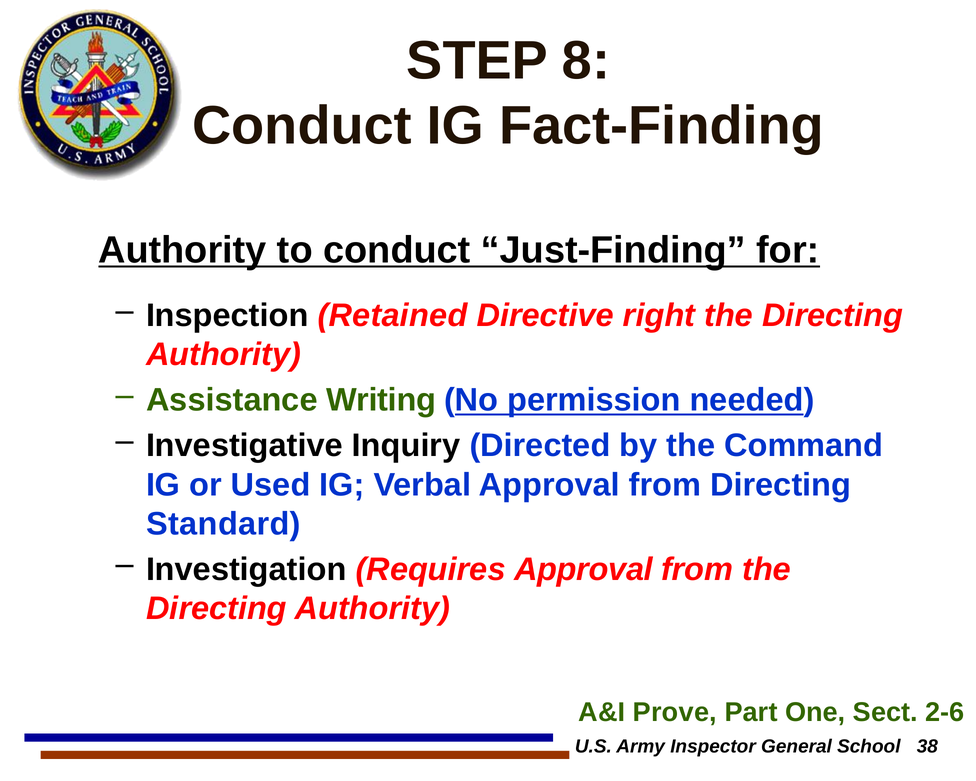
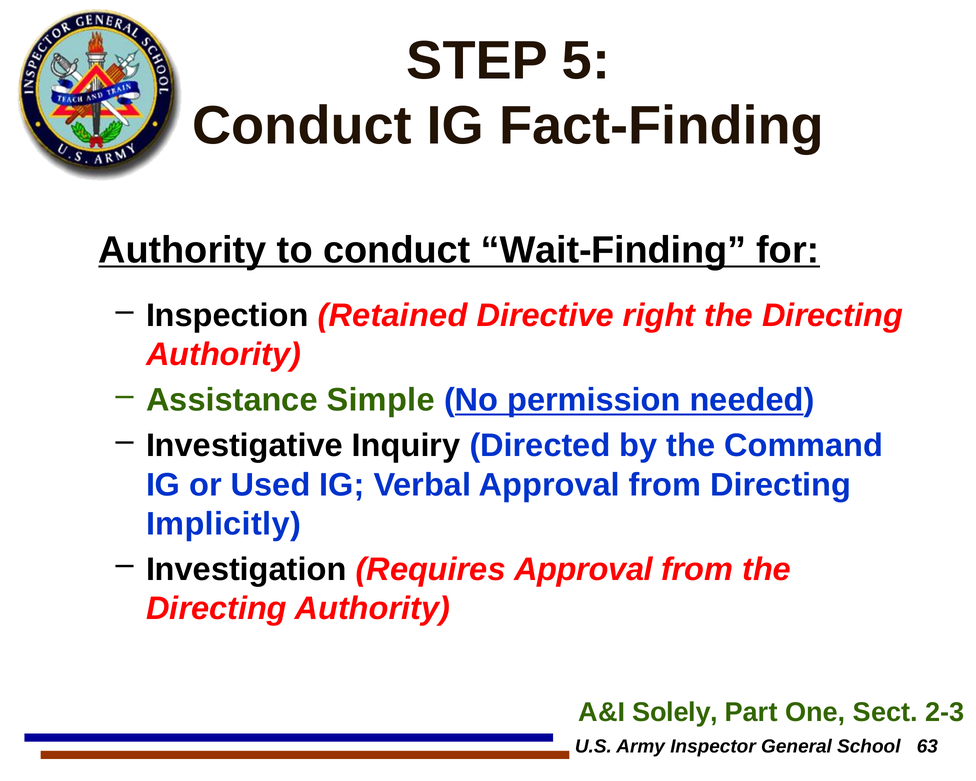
8: 8 -> 5
Just-Finding: Just-Finding -> Wait-Finding
Writing: Writing -> Simple
Standard: Standard -> Implicitly
Prove: Prove -> Solely
2-6: 2-6 -> 2-3
38: 38 -> 63
